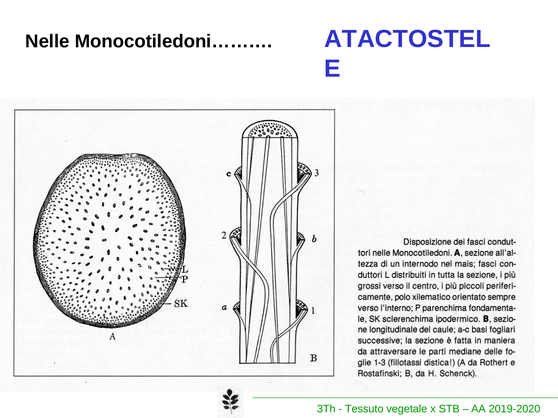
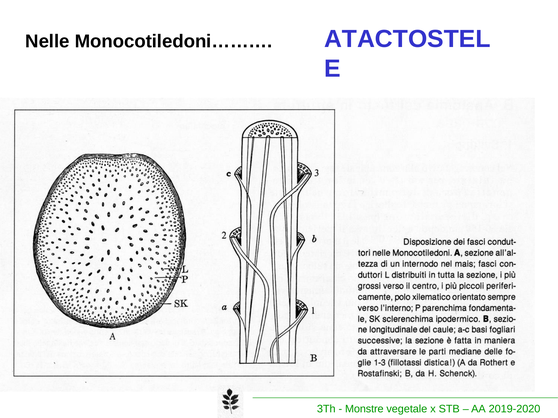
Tessuto: Tessuto -> Monstre
